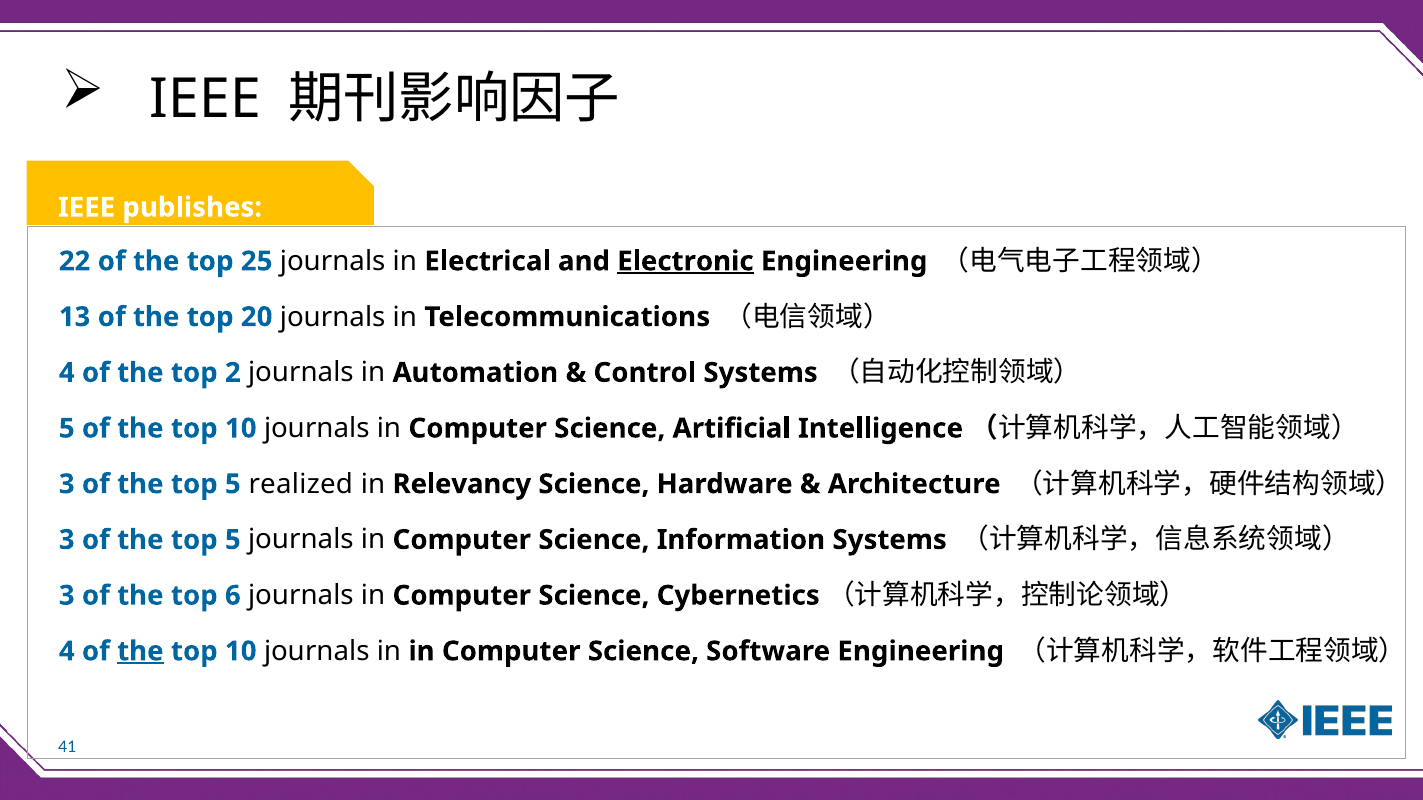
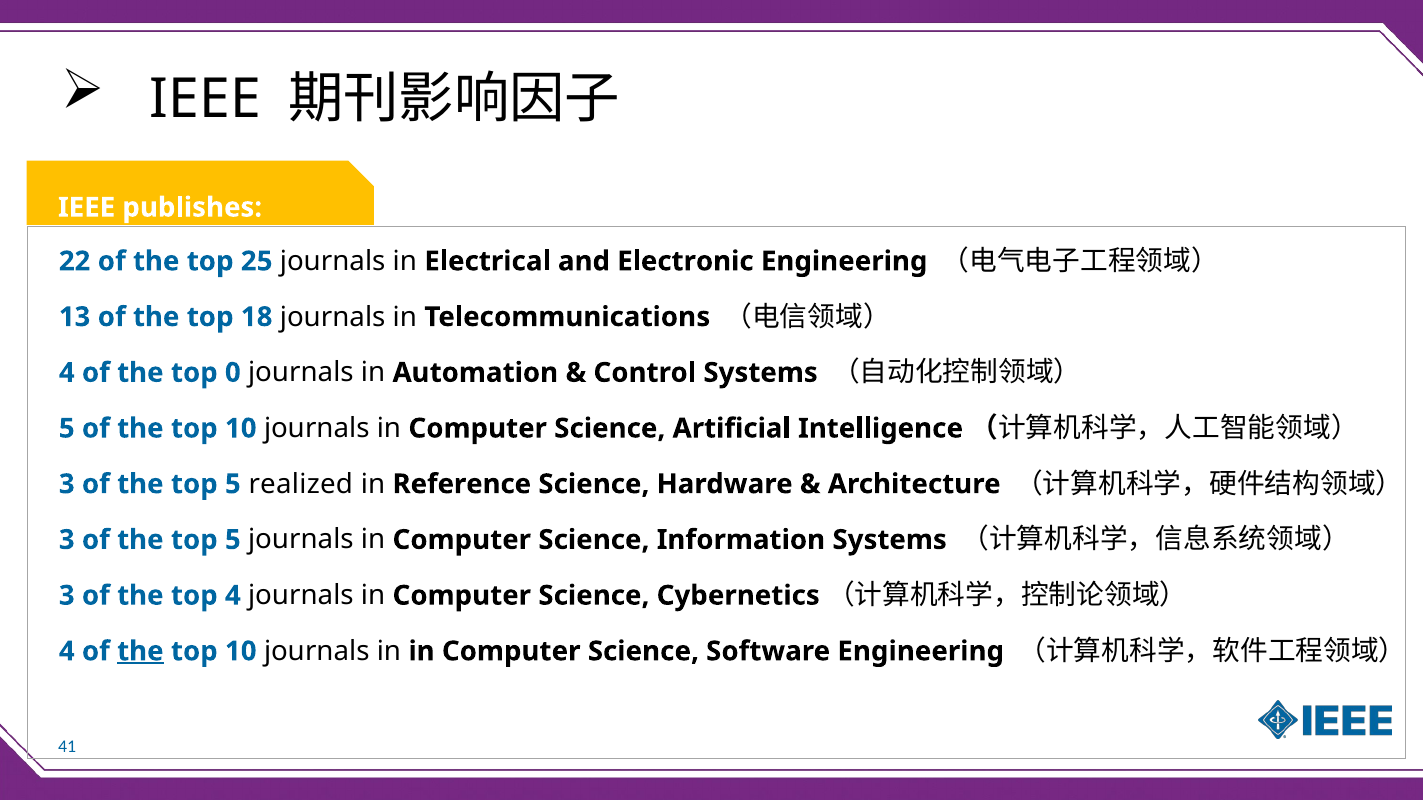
Electronic underline: present -> none
20: 20 -> 18
2: 2 -> 0
Relevancy: Relevancy -> Reference
top 6: 6 -> 4
